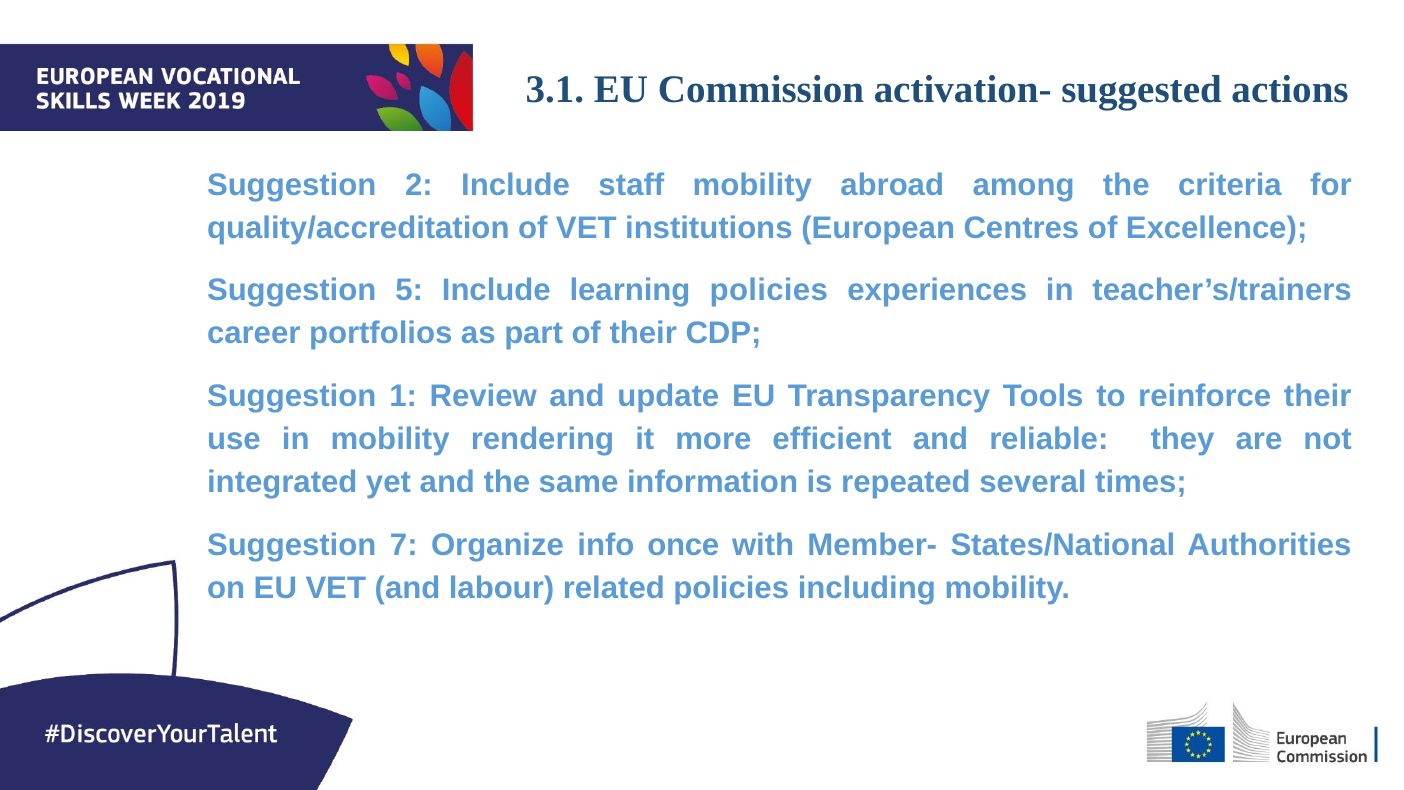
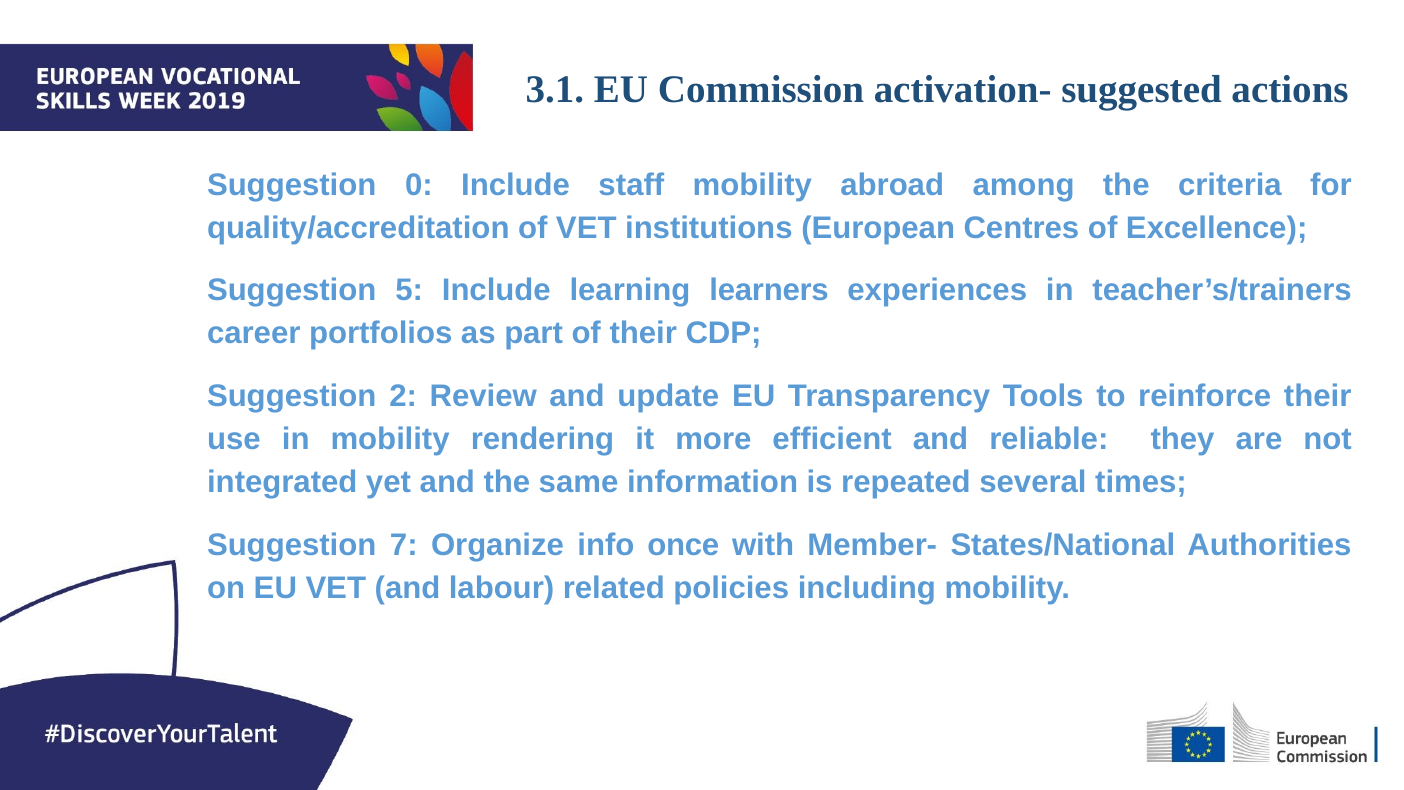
2: 2 -> 0
learning policies: policies -> learners
1: 1 -> 2
